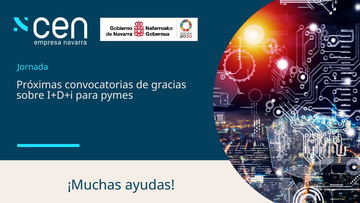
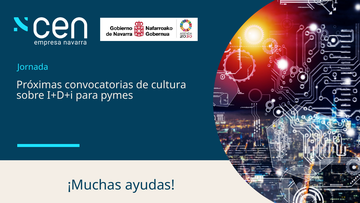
gracias: gracias -> cultura
